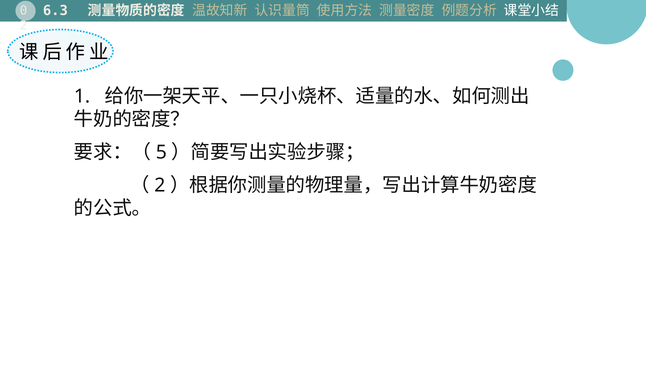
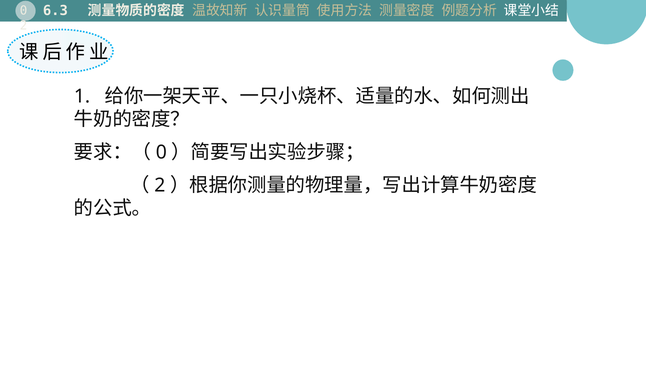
5 at (161, 152): 5 -> 0
